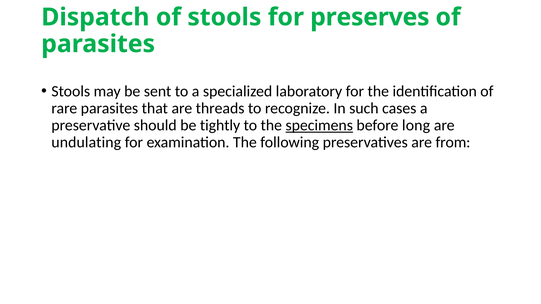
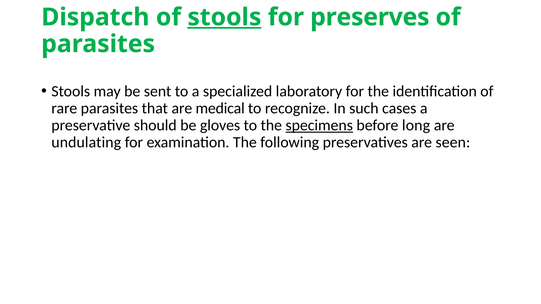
stools at (224, 17) underline: none -> present
threads: threads -> medical
tightly: tightly -> gloves
from: from -> seen
